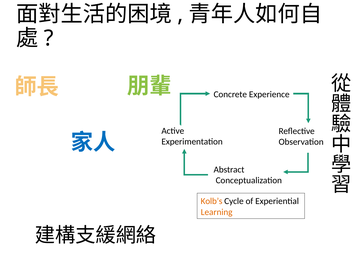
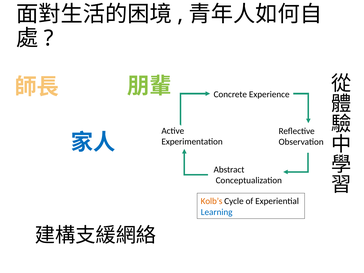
Learning colour: orange -> blue
